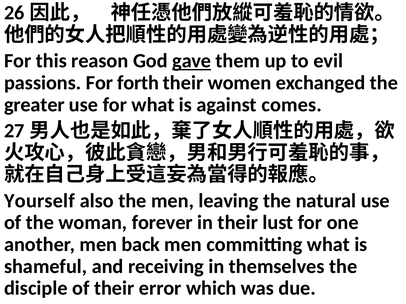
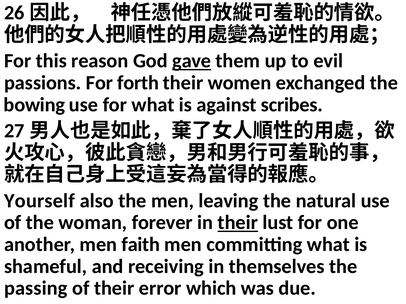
greater: greater -> bowing
comes: comes -> scribes
their at (238, 223) underline: none -> present
back: back -> faith
disciple: disciple -> passing
